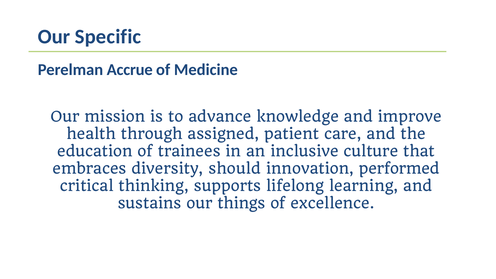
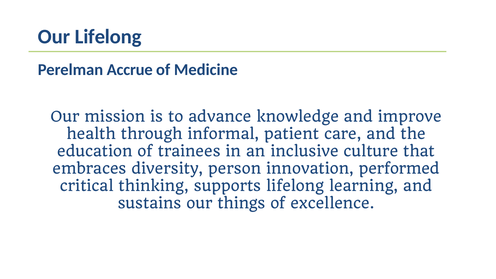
Our Specific: Specific -> Lifelong
assigned: assigned -> informal
should: should -> person
